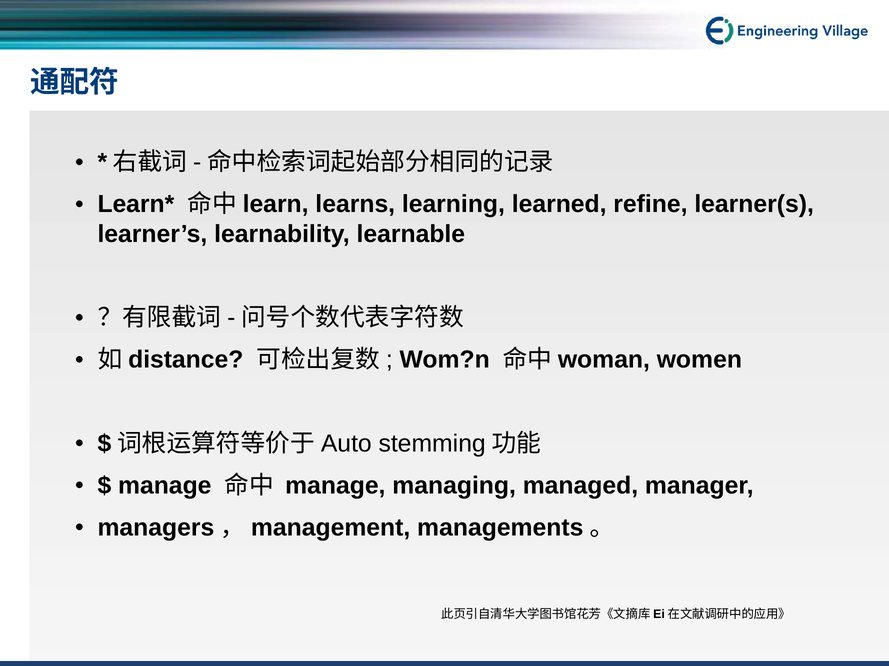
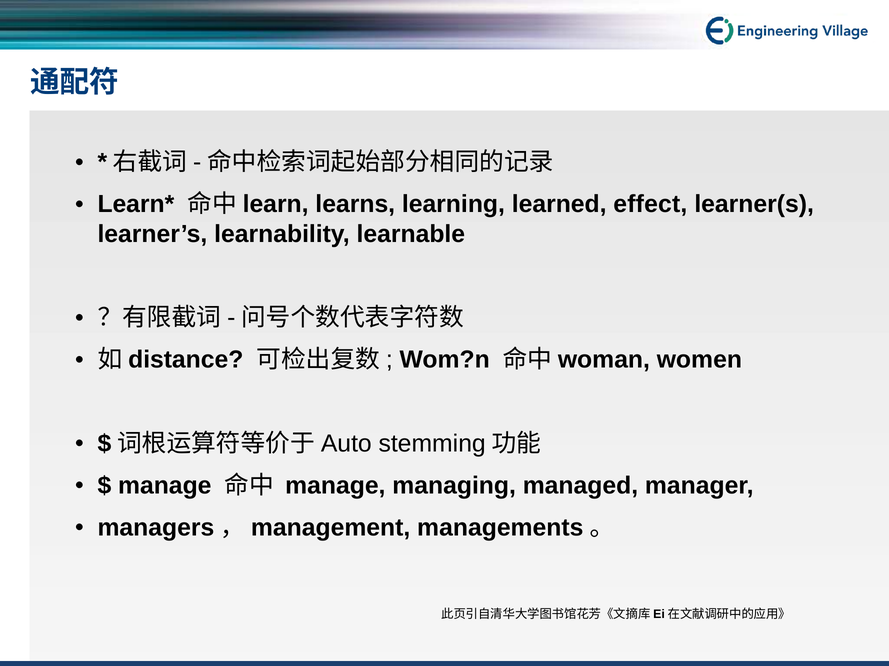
refine: refine -> effect
